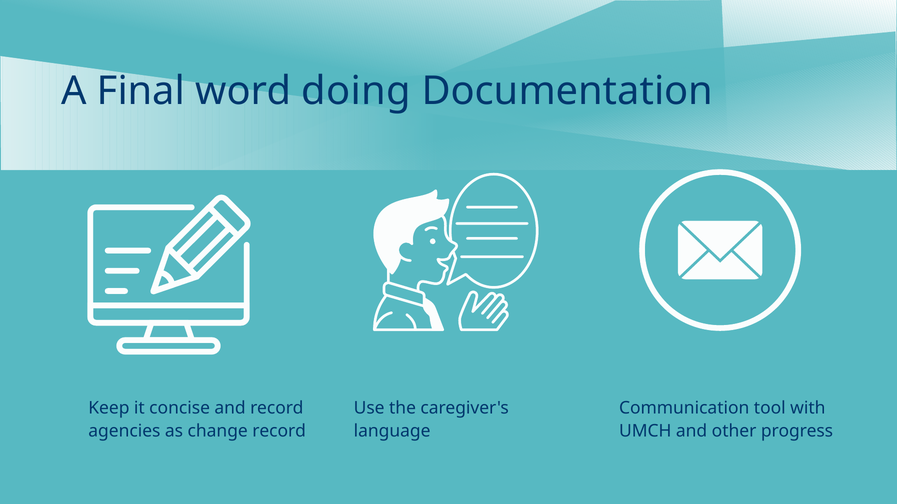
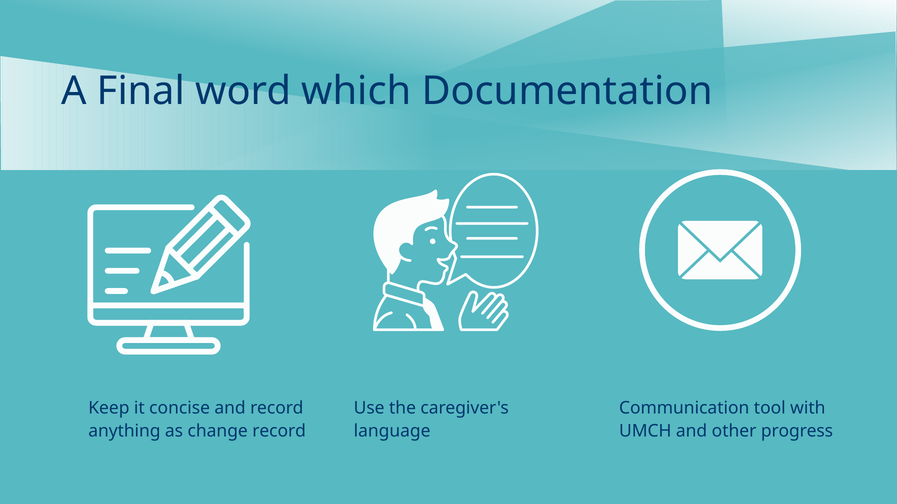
doing: doing -> which
agencies: agencies -> anything
